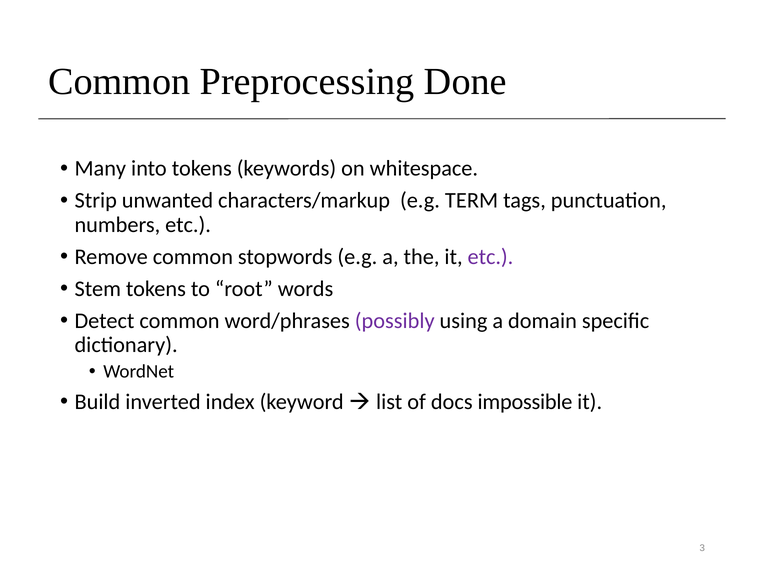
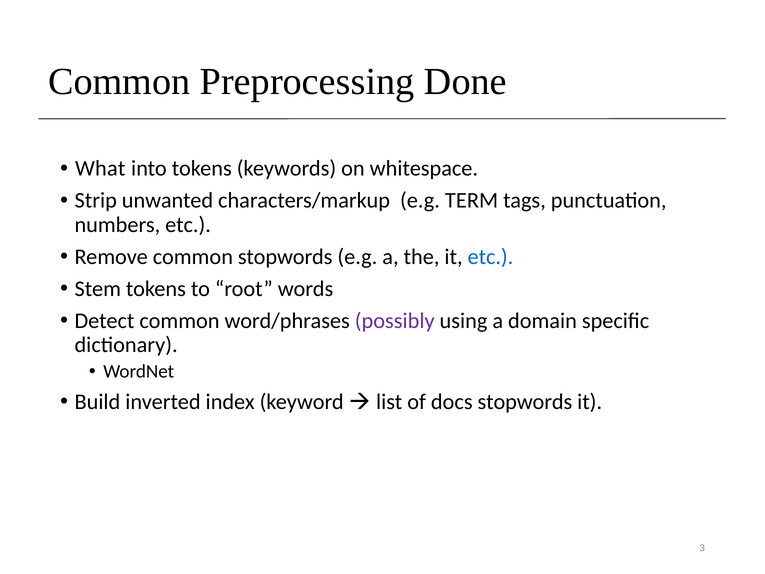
Many: Many -> What
etc at (490, 257) colour: purple -> blue
docs impossible: impossible -> stopwords
